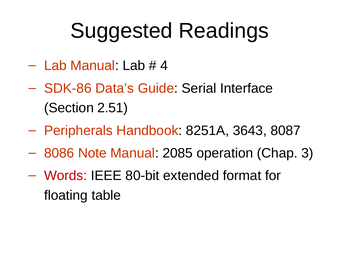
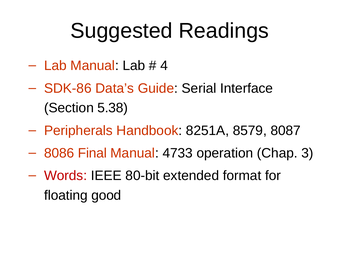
2.51: 2.51 -> 5.38
3643: 3643 -> 8579
Note: Note -> Final
2085: 2085 -> 4733
table: table -> good
